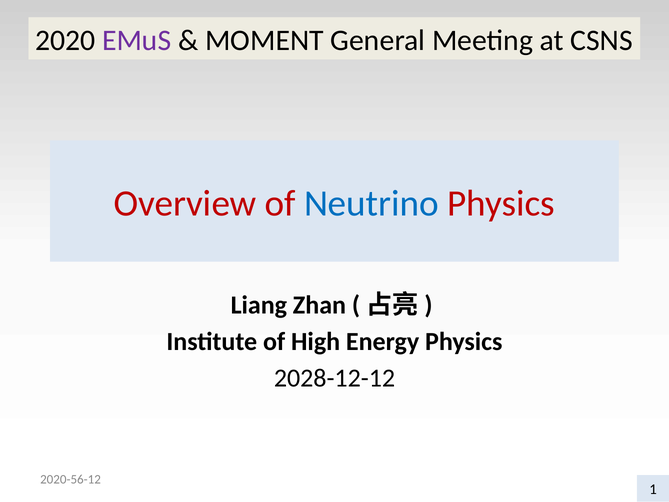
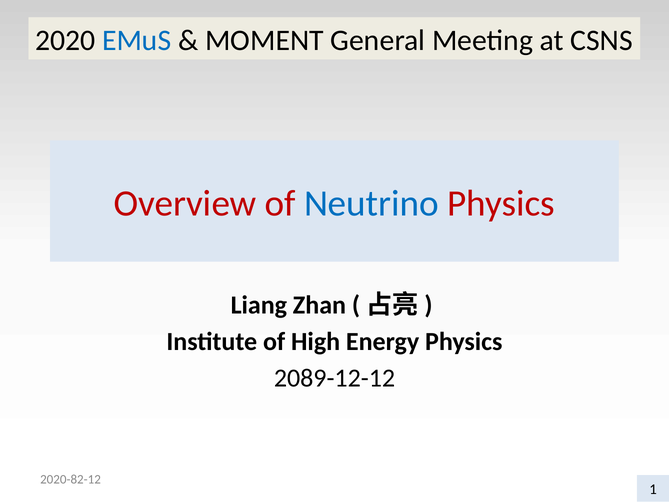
EMuS colour: purple -> blue
2028-12-12: 2028-12-12 -> 2089-12-12
2020-56-12: 2020-56-12 -> 2020-82-12
